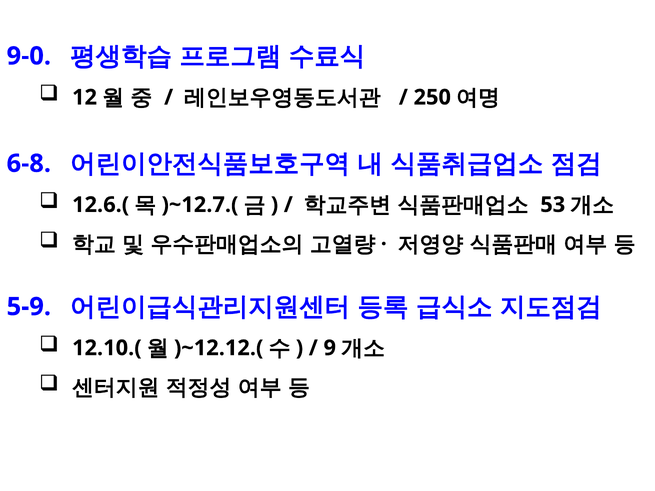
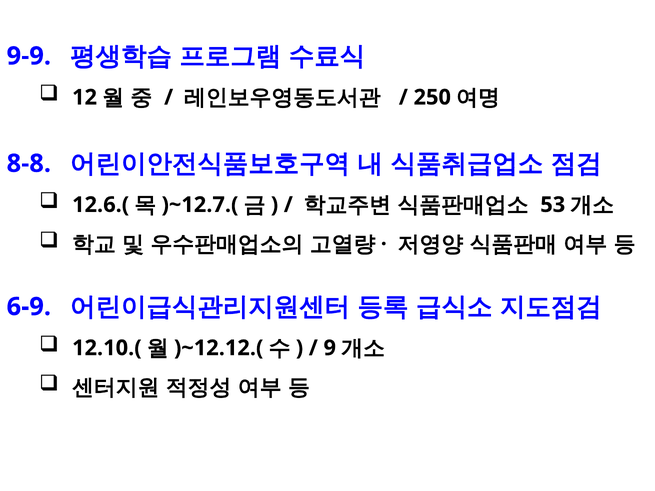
9-0: 9-0 -> 9-9
6-8: 6-8 -> 8-8
5-9: 5-9 -> 6-9
